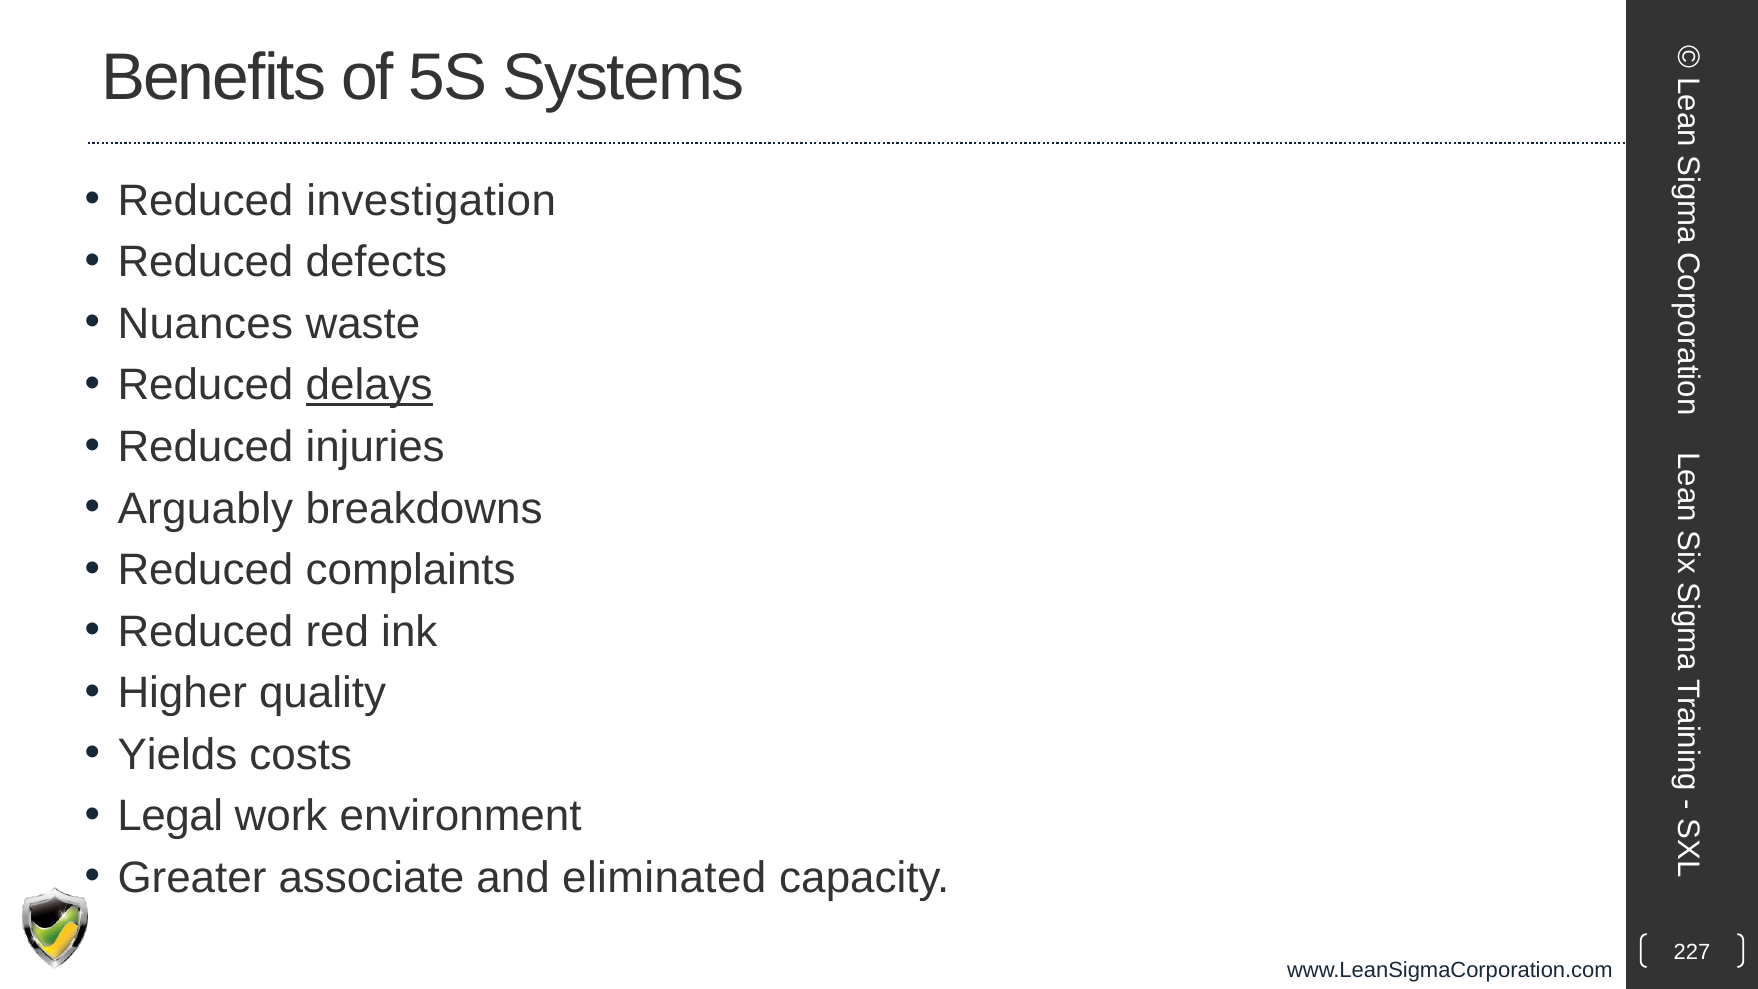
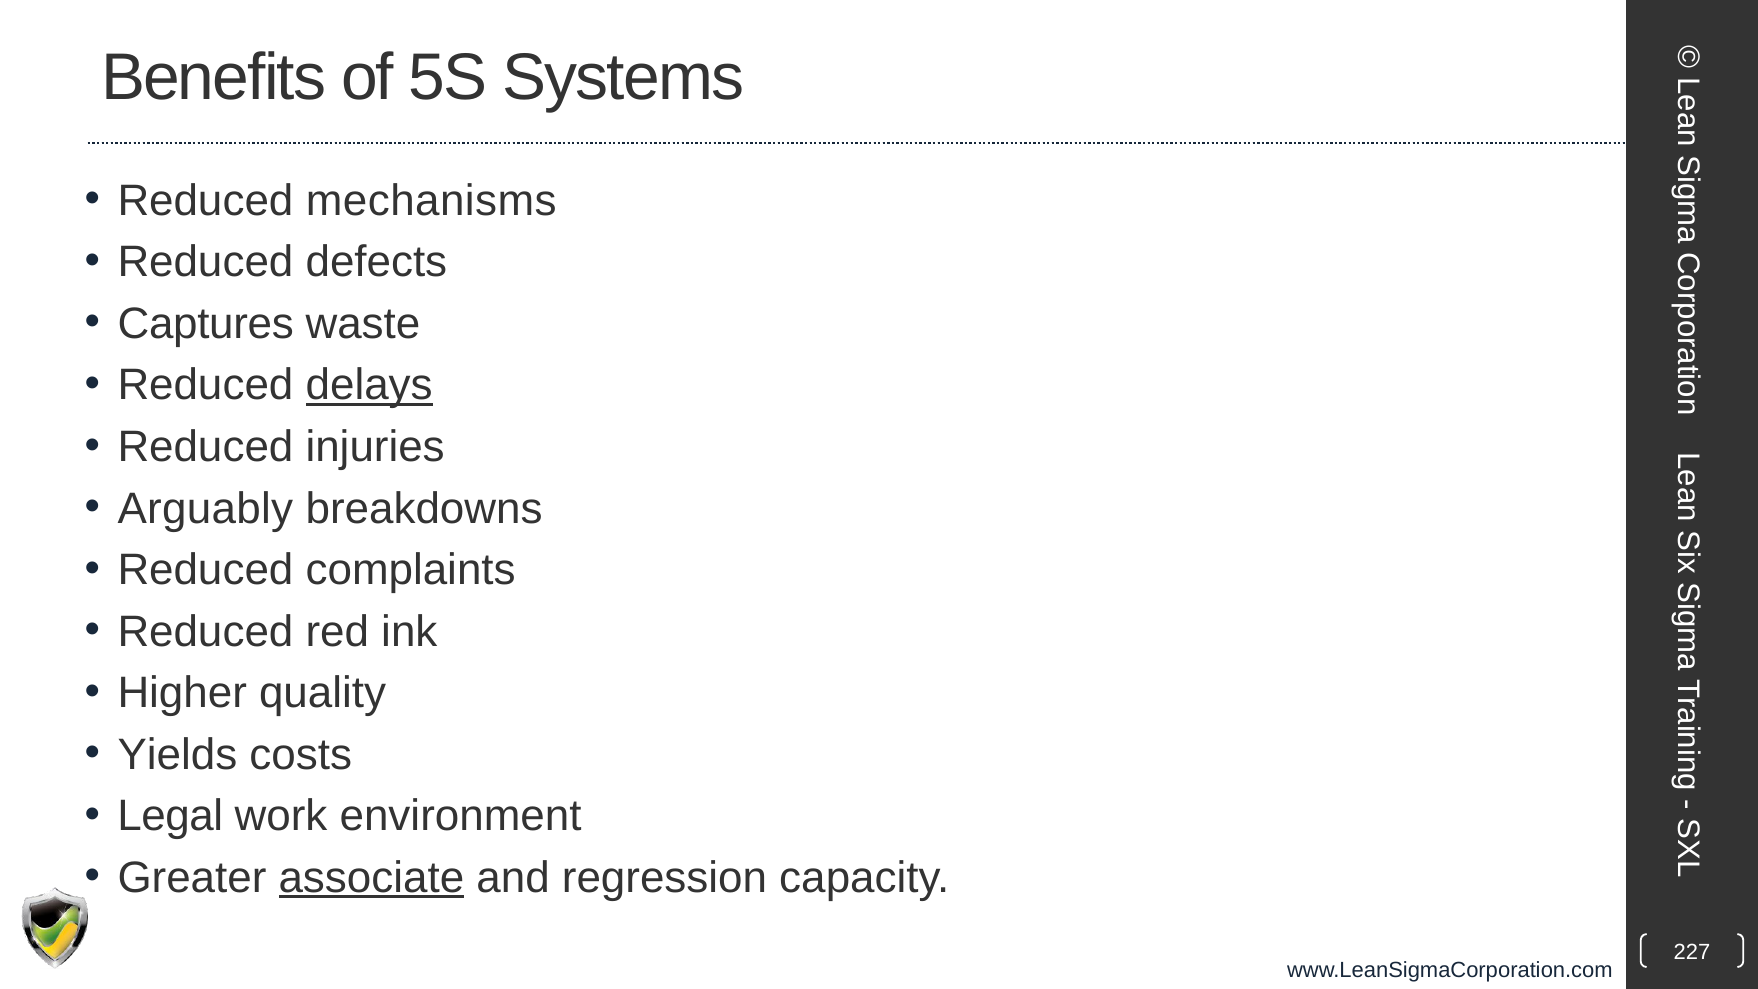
investigation: investigation -> mechanisms
Nuances: Nuances -> Captures
associate underline: none -> present
eliminated: eliminated -> regression
